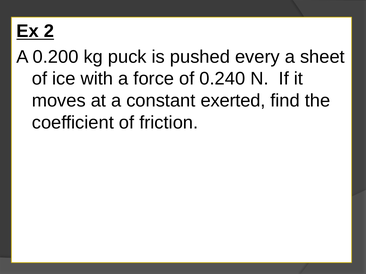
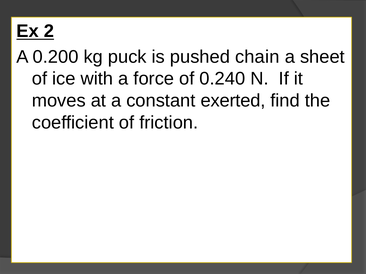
every: every -> chain
